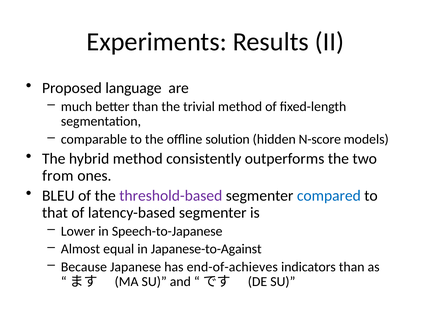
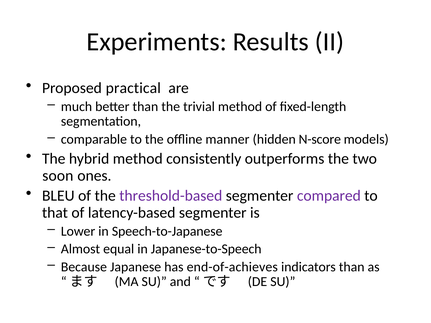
language: language -> practical
solution: solution -> manner
from: from -> soon
compared colour: blue -> purple
Japanese-to-Against: Japanese-to-Against -> Japanese-to-Speech
